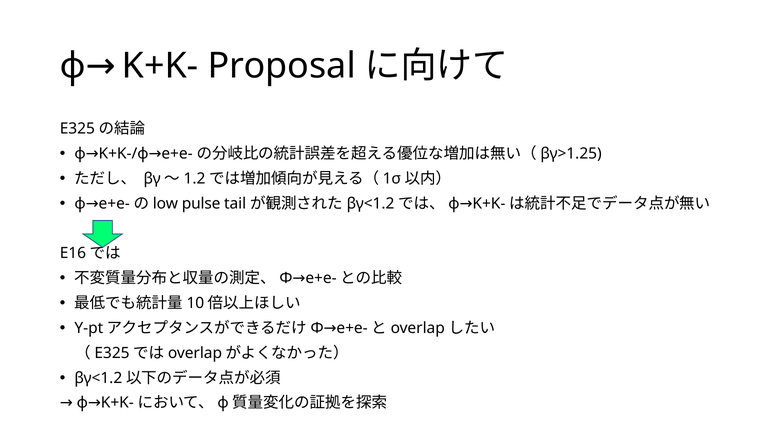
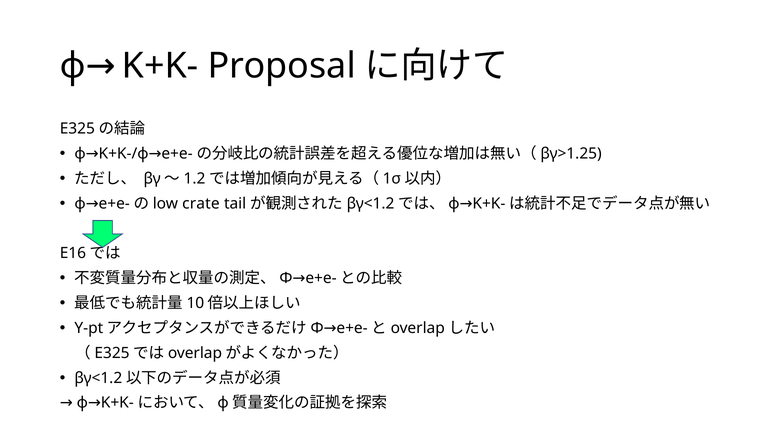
pulse: pulse -> crate
